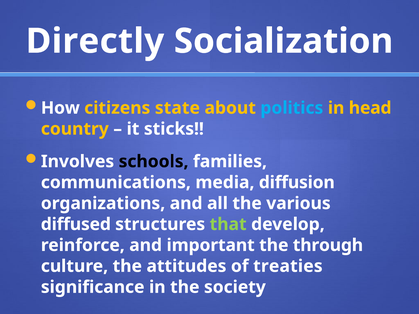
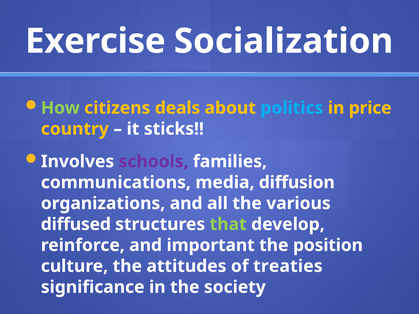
Directly: Directly -> Exercise
How colour: white -> light green
state: state -> deals
head: head -> price
schools colour: black -> purple
through: through -> position
